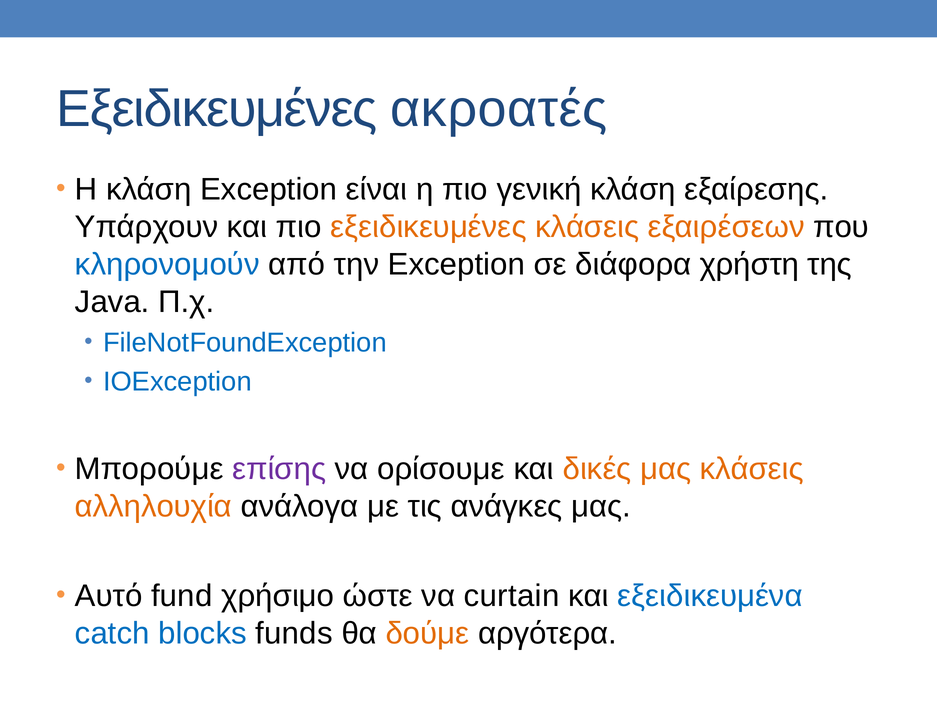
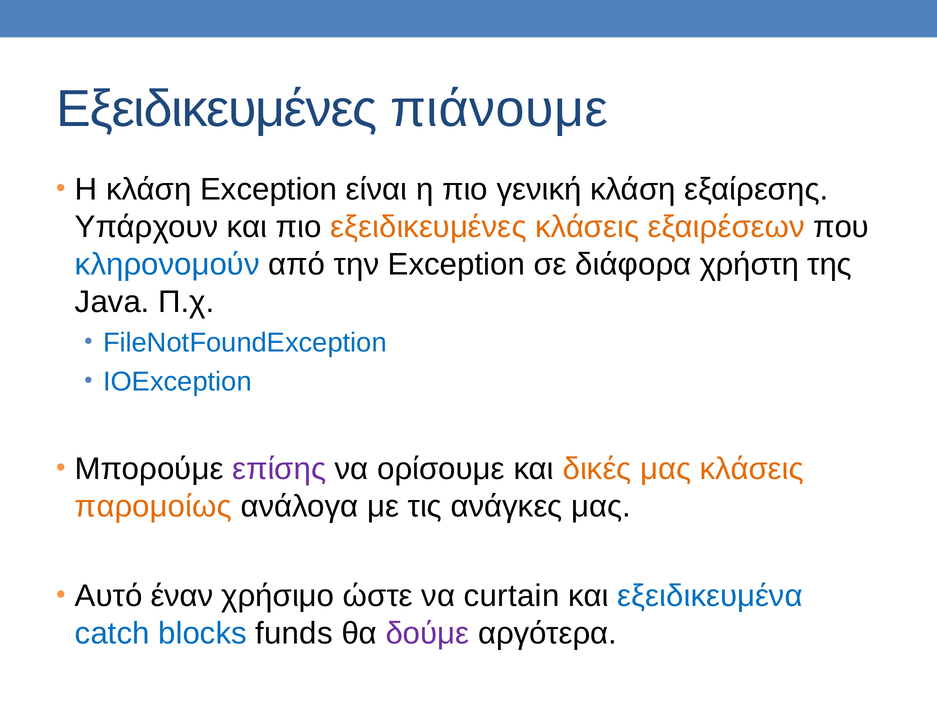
ακροατές: ακροατές -> πιάνουμε
αλληλουχία: αλληλουχία -> παρομοίως
fund: fund -> έναν
δούμε colour: orange -> purple
